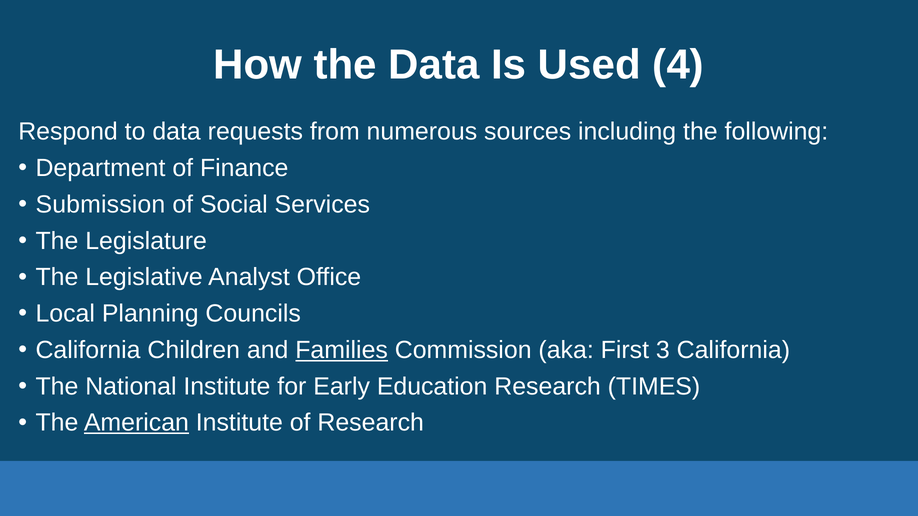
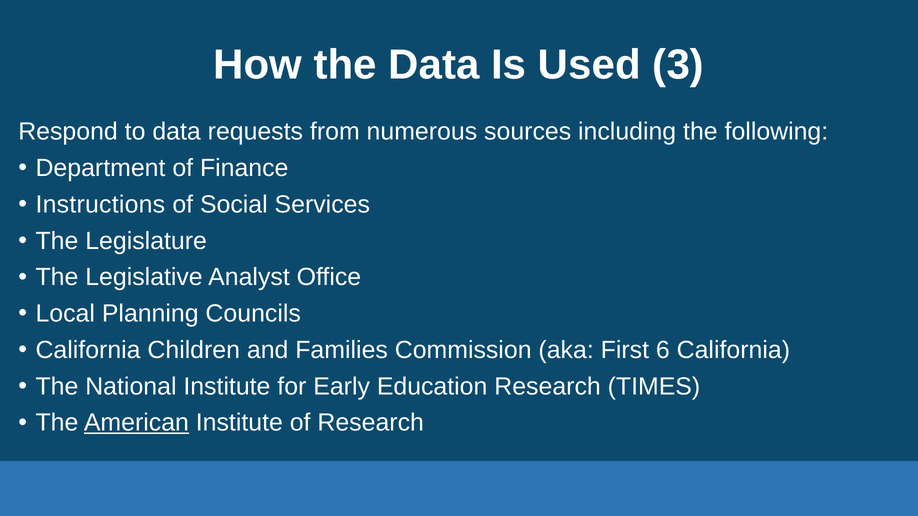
4: 4 -> 3
Submission: Submission -> Instructions
Families underline: present -> none
3: 3 -> 6
